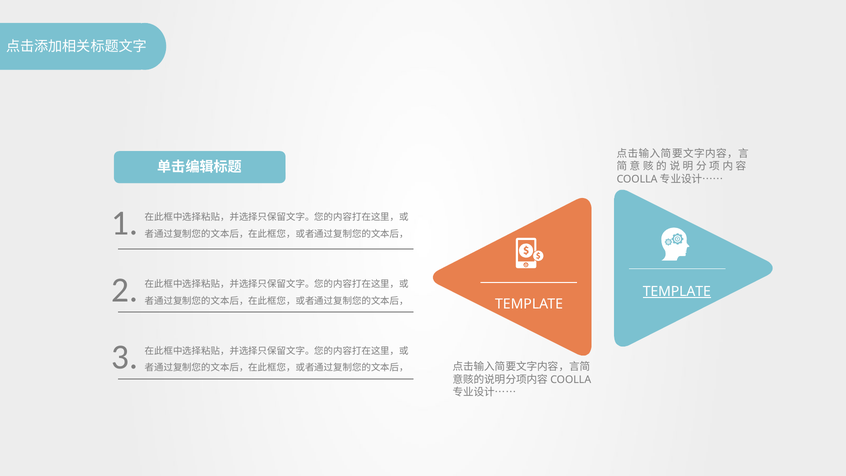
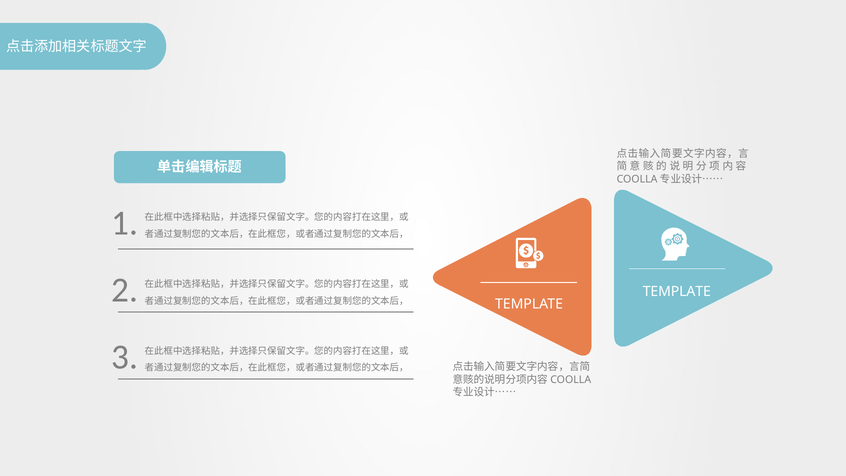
TEMPLATE at (677, 291) underline: present -> none
